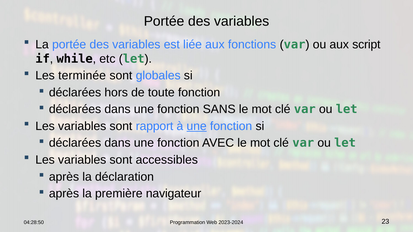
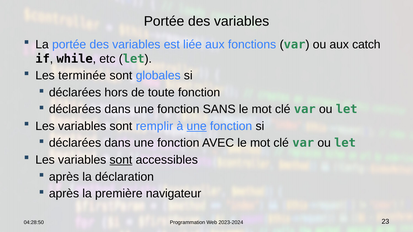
script: script -> catch
rapport: rapport -> remplir
sont at (121, 160) underline: none -> present
